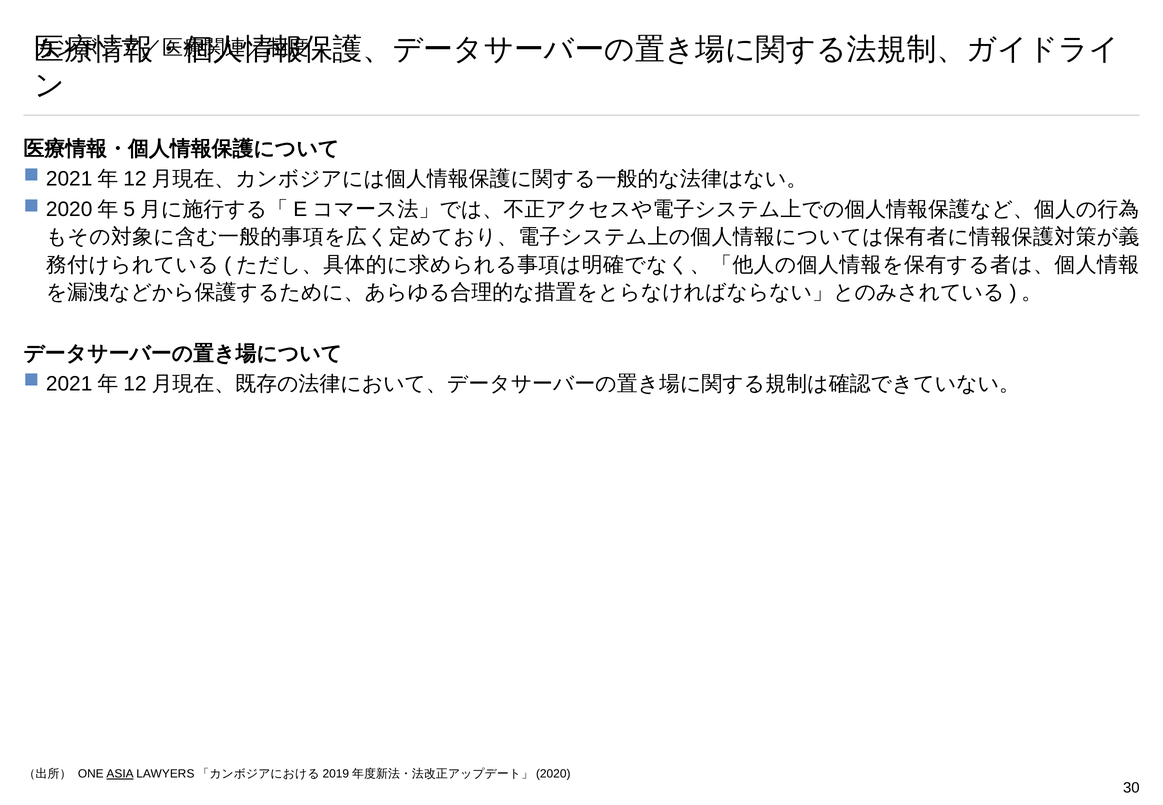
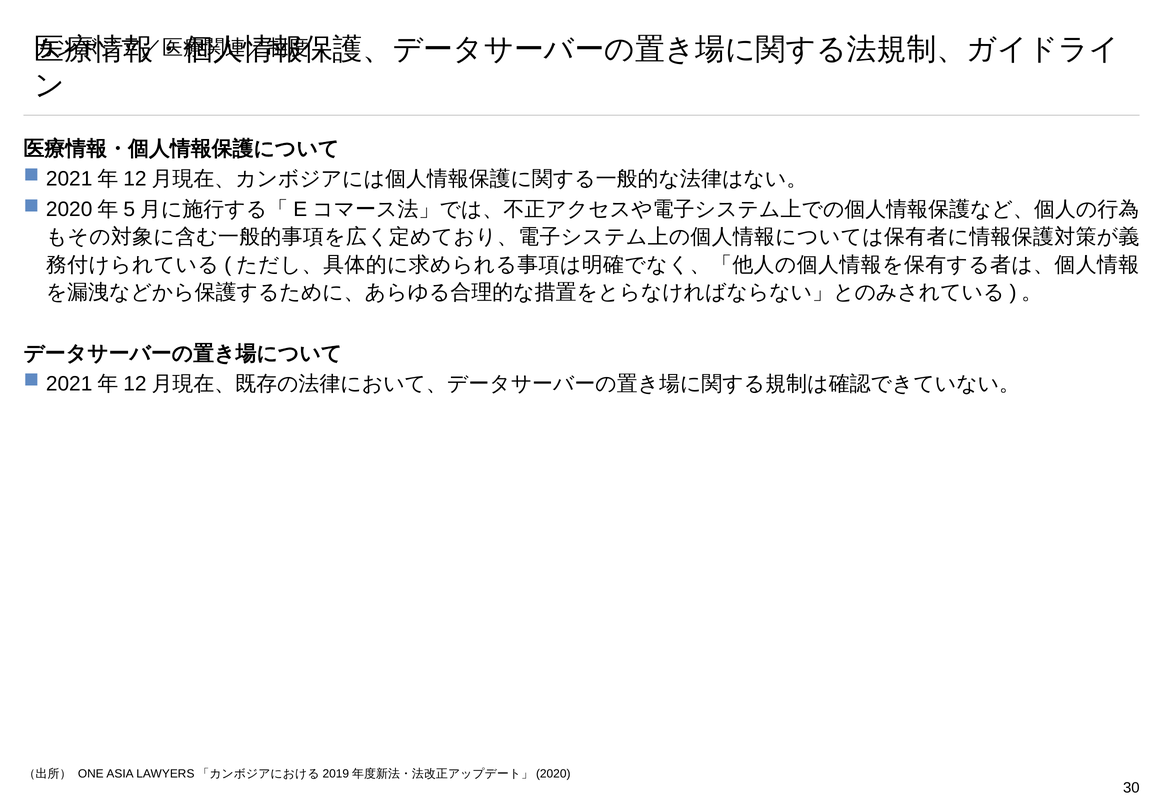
ASIA underline: present -> none
